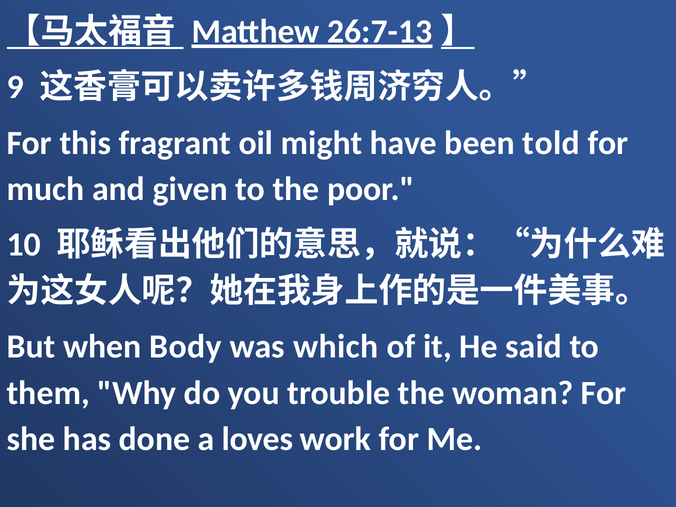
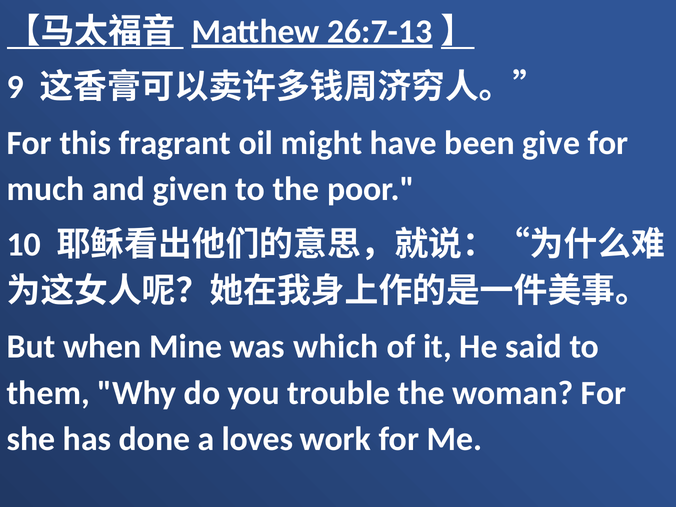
told: told -> give
Body: Body -> Mine
